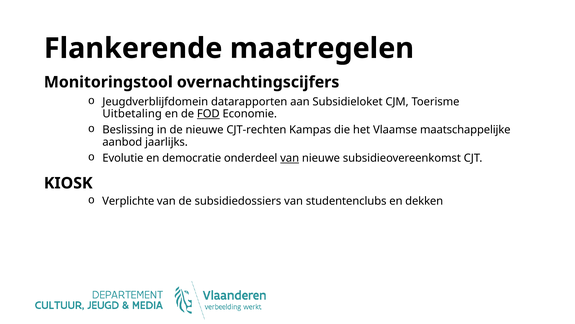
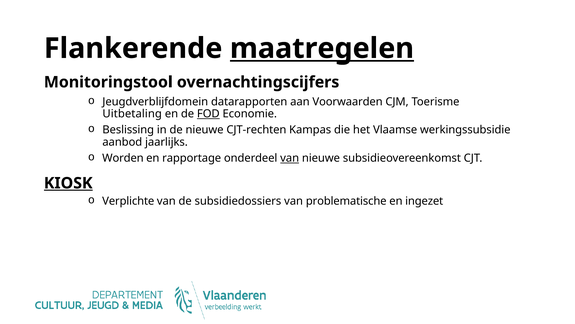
maatregelen underline: none -> present
Subsidieloket: Subsidieloket -> Voorwaarden
maatschappelijke: maatschappelijke -> werkingssubsidie
Evolutie: Evolutie -> Worden
democratie: democratie -> rapportage
KIOSK underline: none -> present
studentenclubs: studentenclubs -> problematische
dekken: dekken -> ingezet
